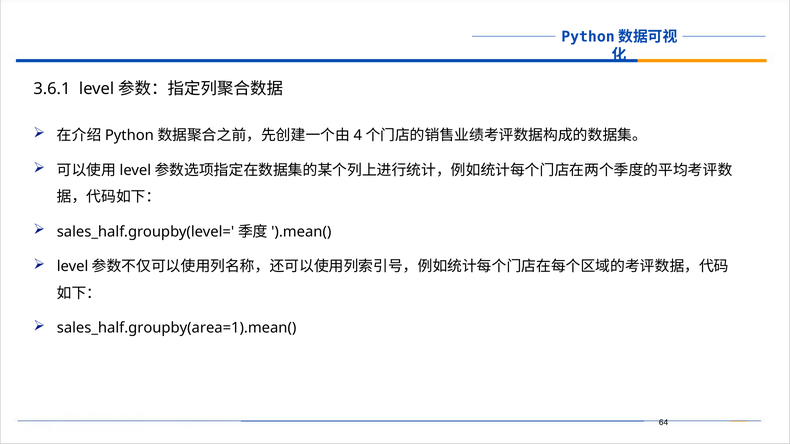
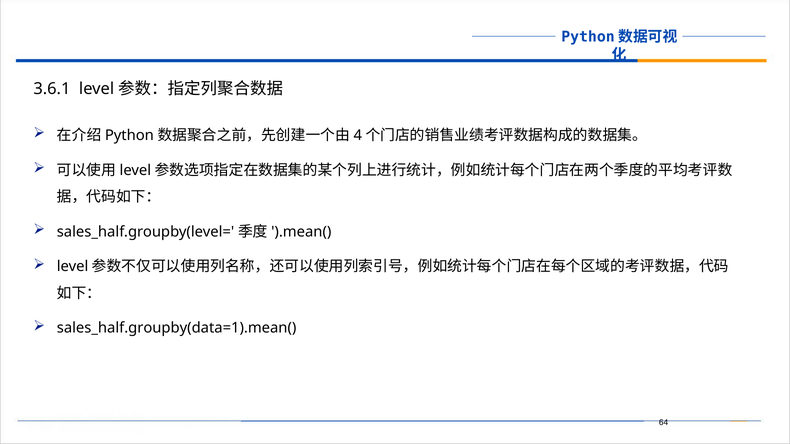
sales_half.groupby(area=1).mean(: sales_half.groupby(area=1).mean( -> sales_half.groupby(data=1).mean(
